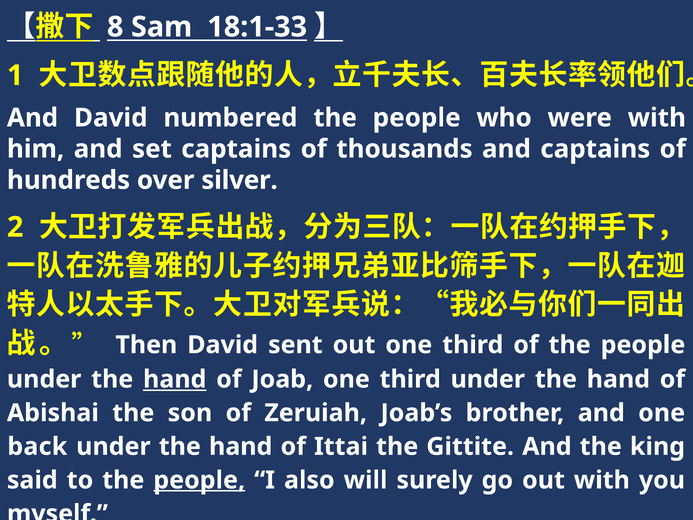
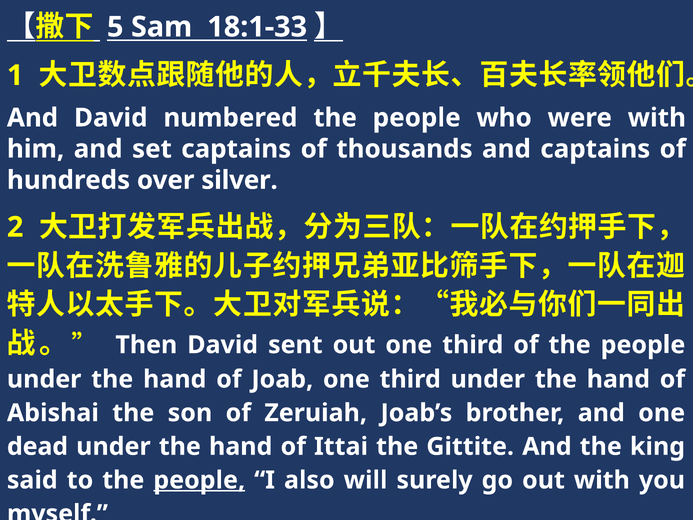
8: 8 -> 5
hand at (175, 379) underline: present -> none
back: back -> dead
